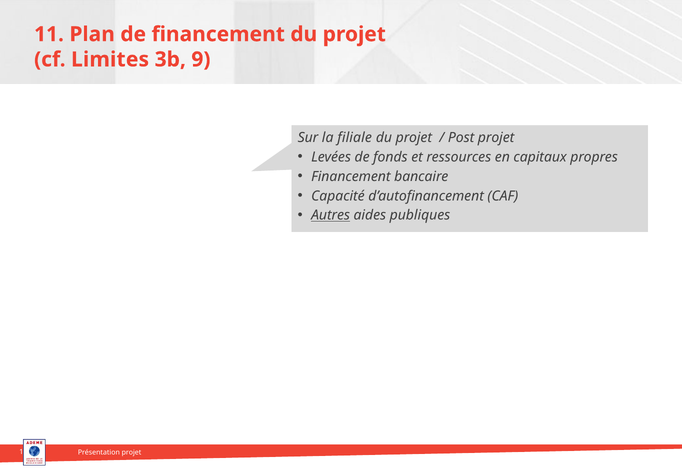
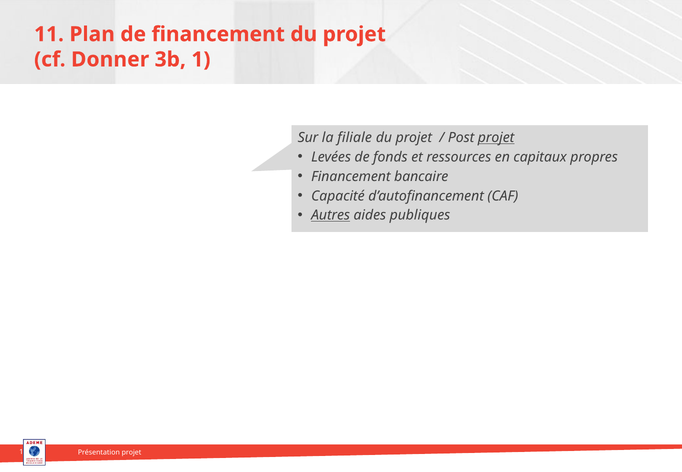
Limites: Limites -> Donner
9: 9 -> 1
projet at (496, 138) underline: none -> present
